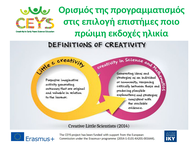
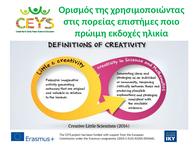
προγραμματισμός: προγραμματισμός -> χρησιμοποιώντας
επιλογή: επιλογή -> πορείας
